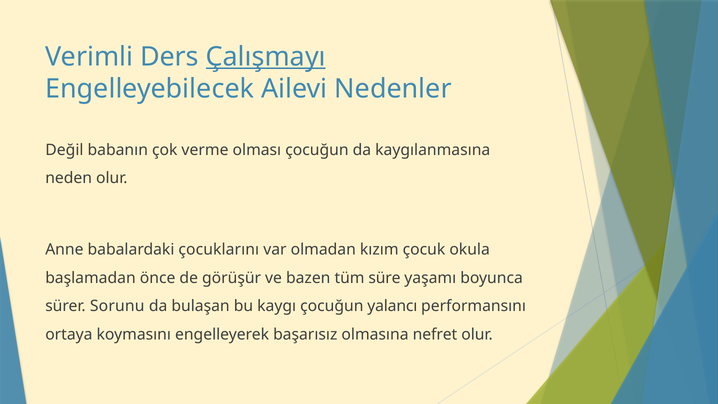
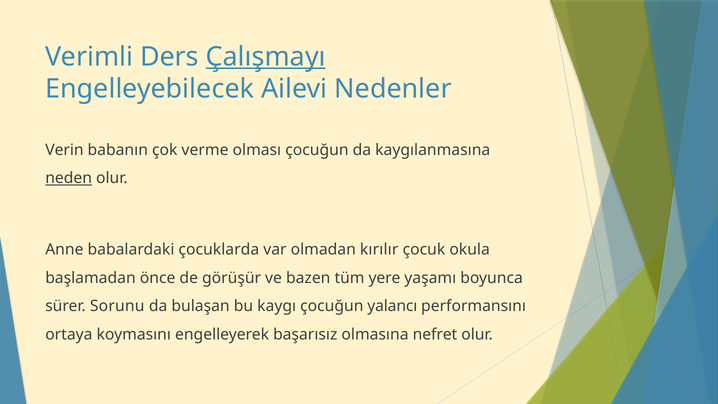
Değil: Değil -> Verin
neden underline: none -> present
çocuklarını: çocuklarını -> çocuklarda
kızım: kızım -> kırılır
süre: süre -> yere
